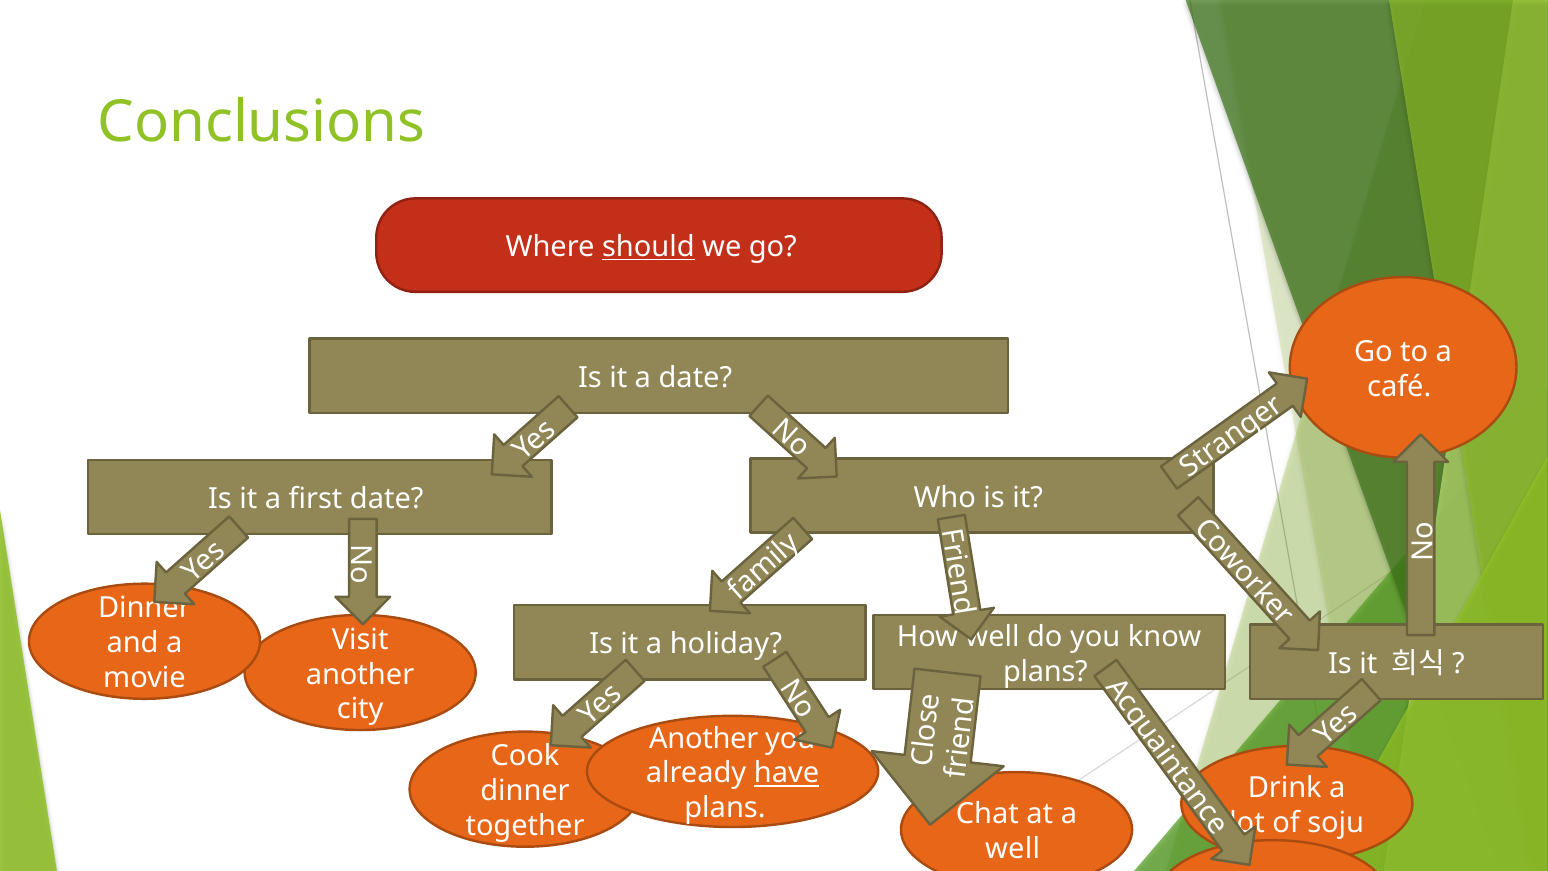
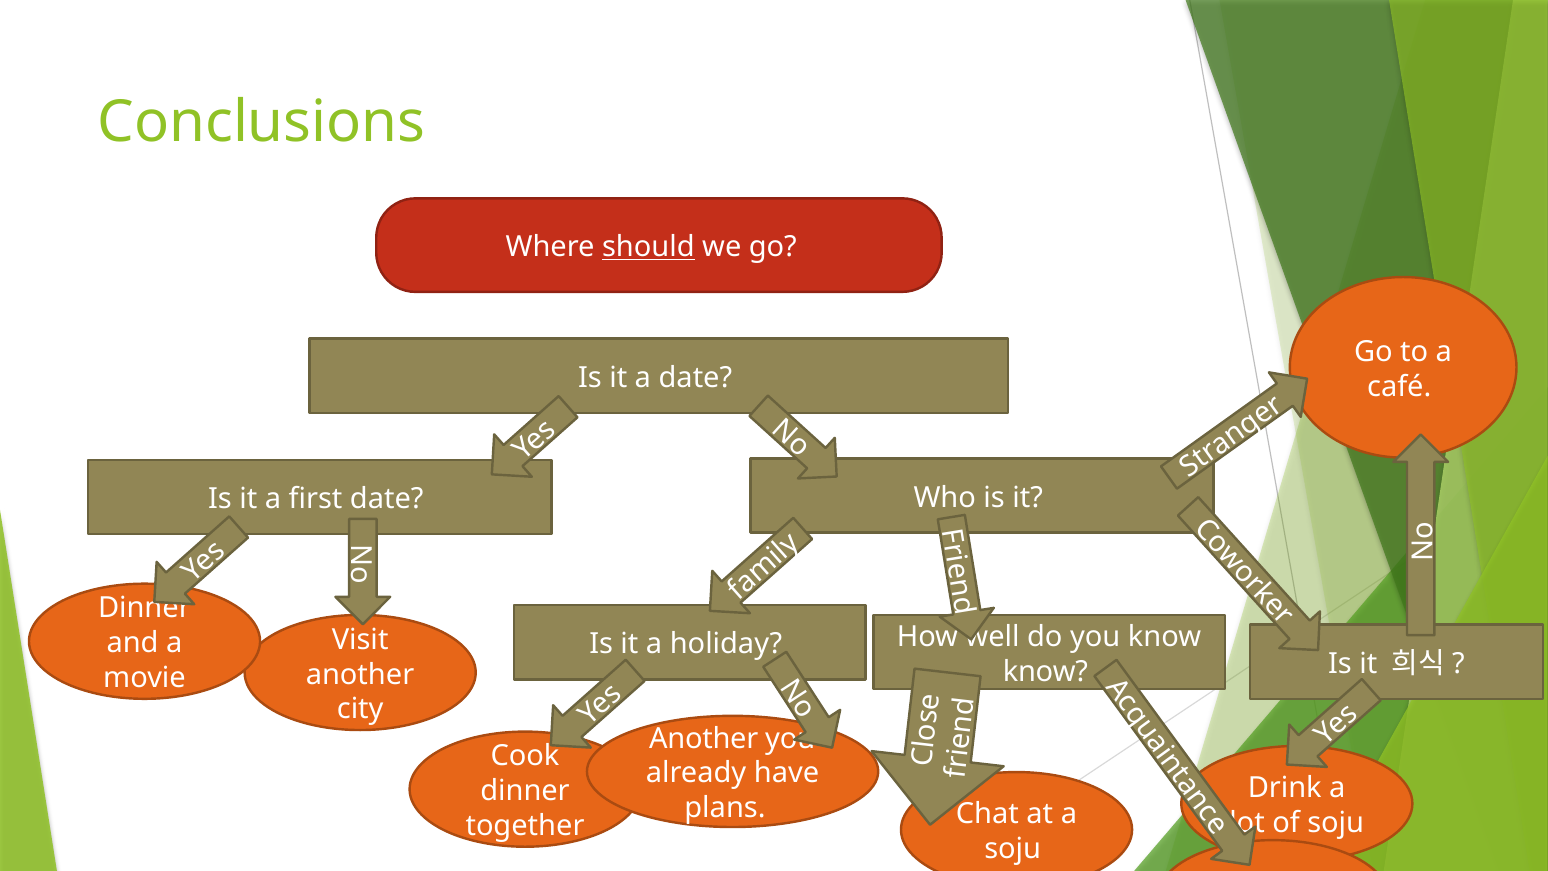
plans at (1045, 671): plans -> know
have underline: present -> none
well at (1013, 849): well -> soju
